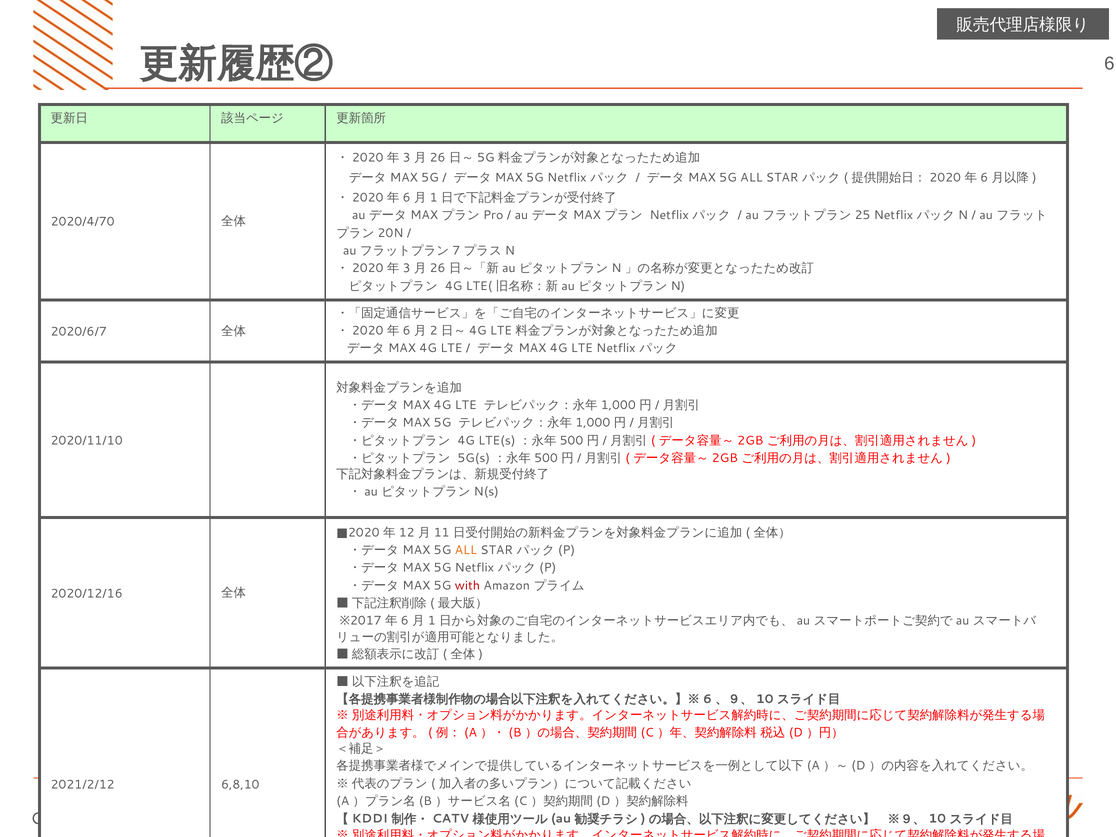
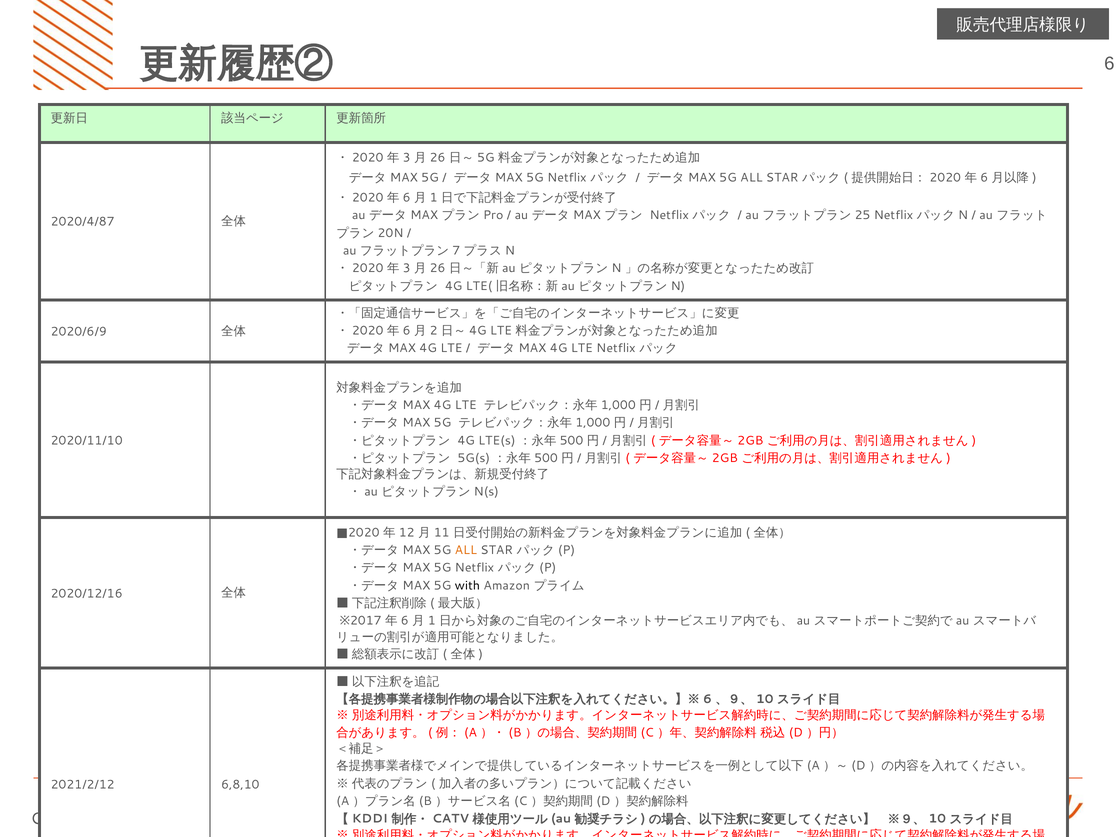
2020/4/70: 2020/4/70 -> 2020/4/87
2020/6/7: 2020/6/7 -> 2020/6/9
with colour: red -> black
